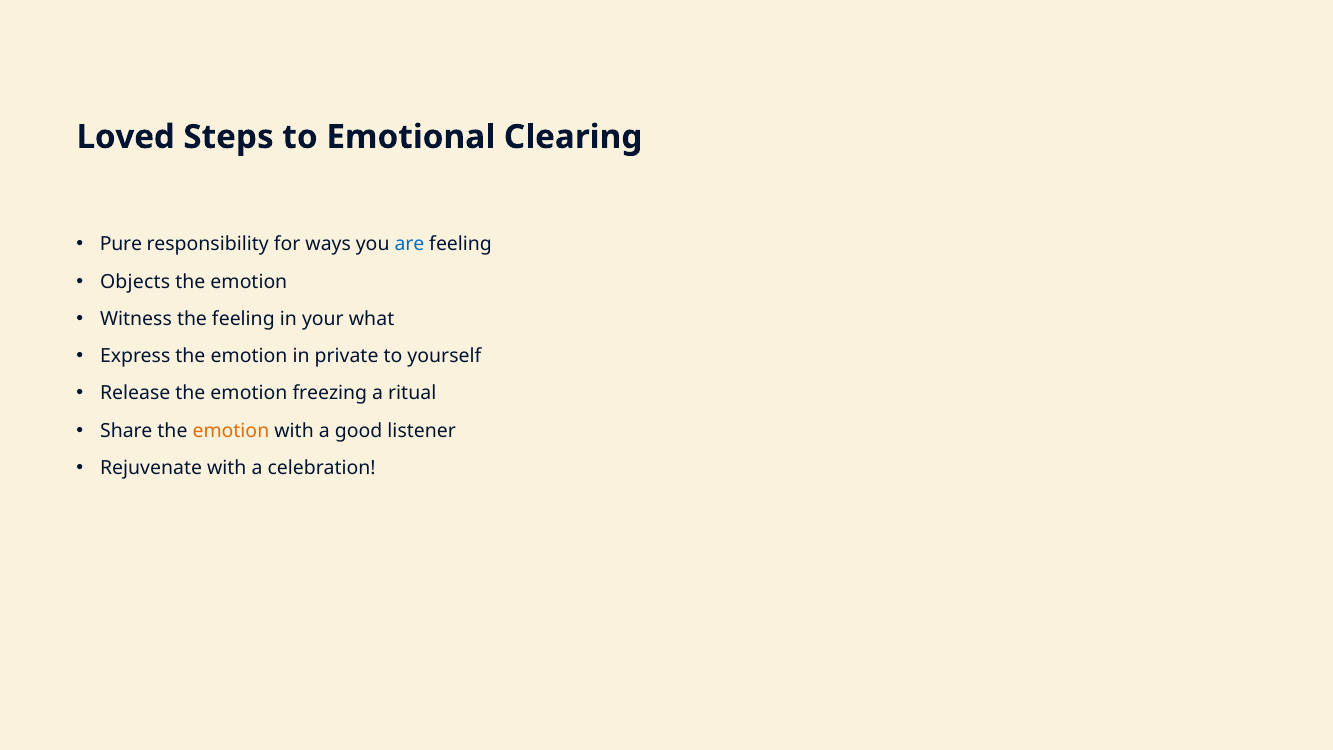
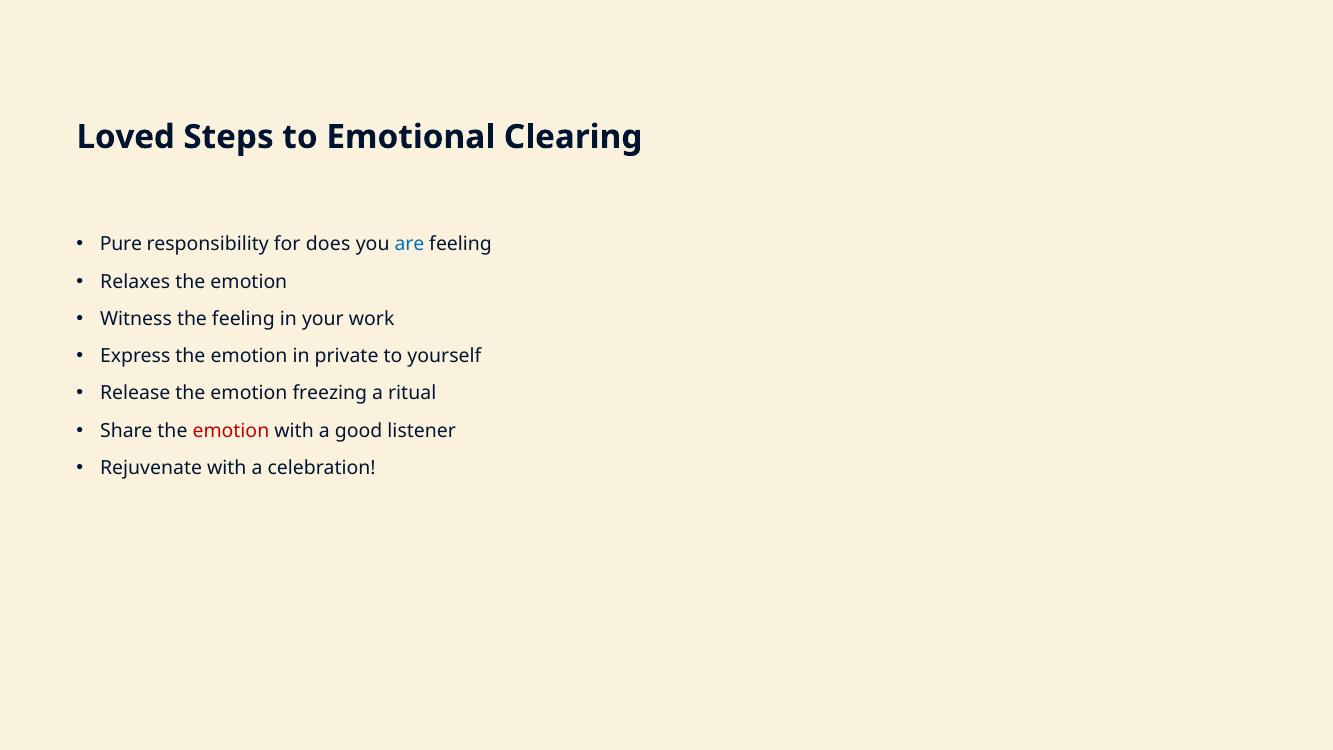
ways: ways -> does
Objects: Objects -> Relaxes
what: what -> work
emotion at (231, 431) colour: orange -> red
